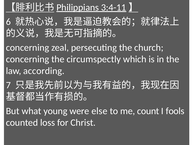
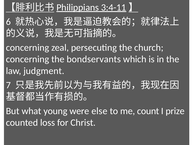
circumspectly: circumspectly -> bondservants
according: according -> judgment
fools: fools -> prize
